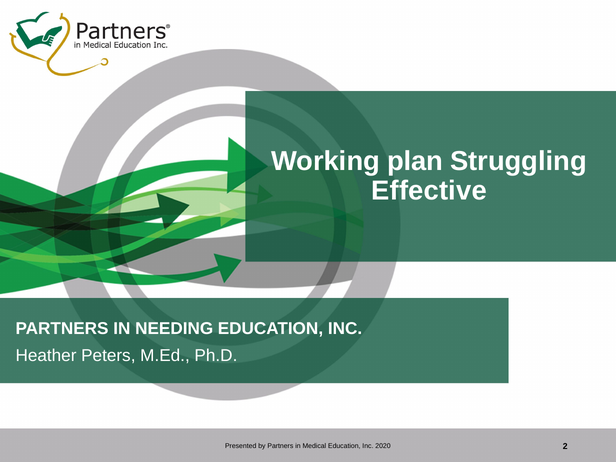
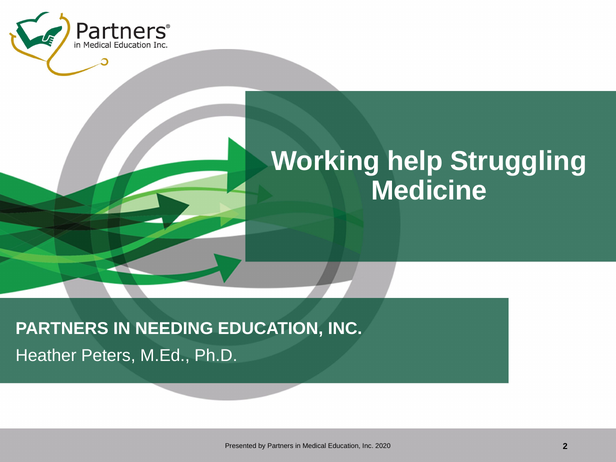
plan: plan -> help
Effective: Effective -> Medicine
